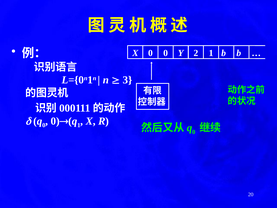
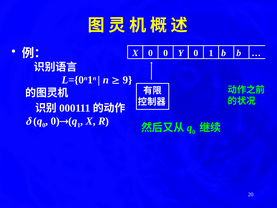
Y 2: 2 -> 0
3: 3 -> 9
